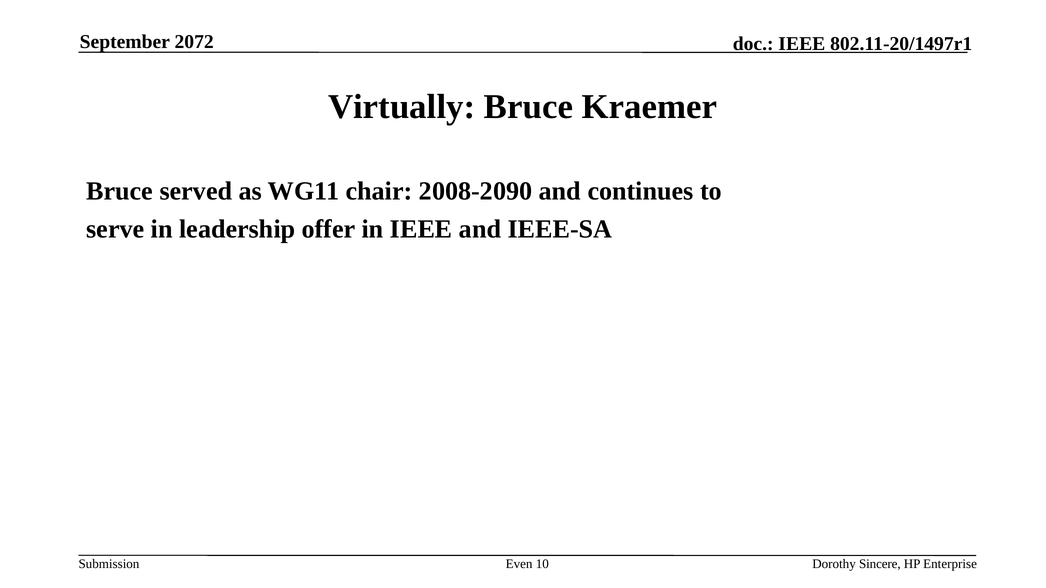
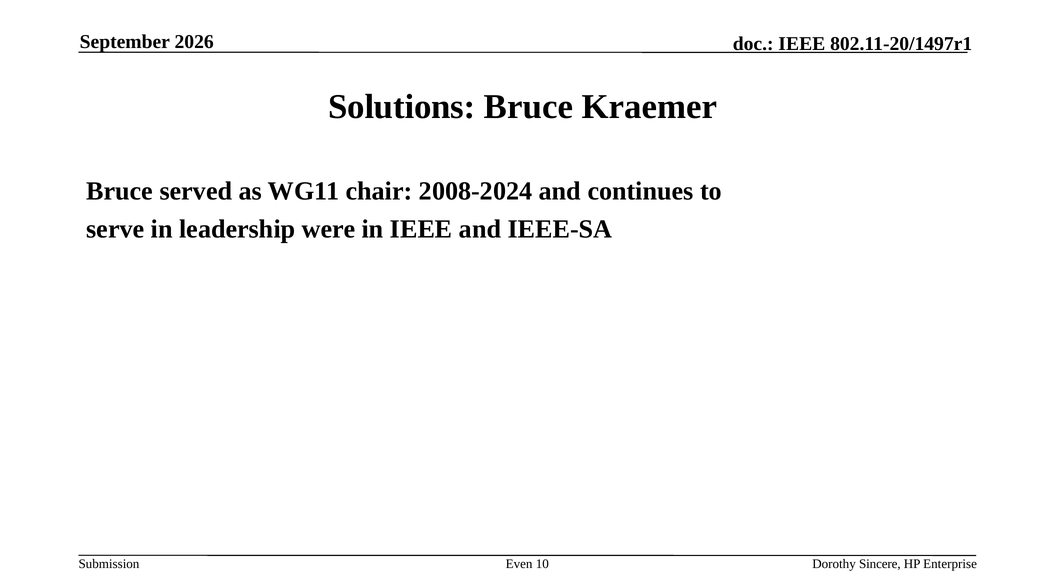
2072: 2072 -> 2026
Virtually: Virtually -> Solutions
2008-2090: 2008-2090 -> 2008-2024
offer: offer -> were
